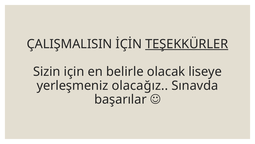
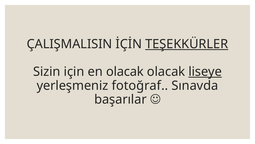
en belirle: belirle -> olacak
liseye underline: none -> present
olacağız: olacağız -> fotoğraf
